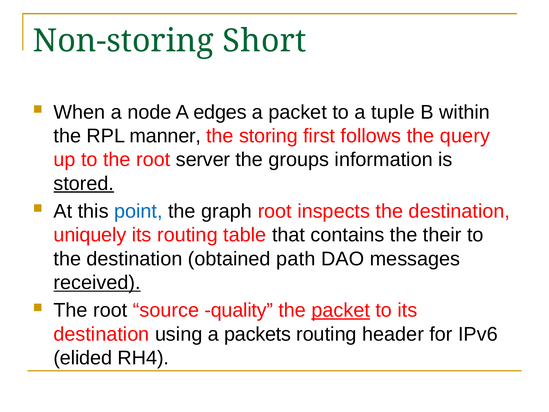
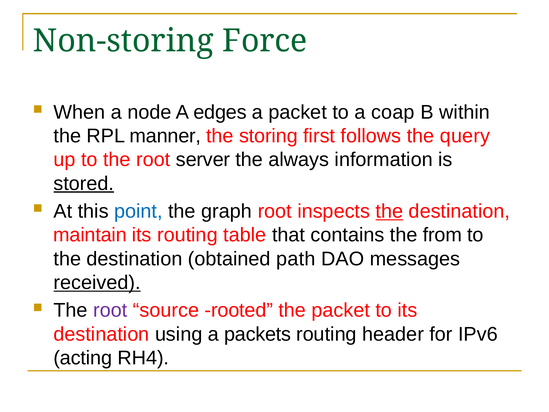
Short: Short -> Force
tuple: tuple -> coap
groups: groups -> always
the at (389, 211) underline: none -> present
uniquely: uniquely -> maintain
their: their -> from
root at (110, 310) colour: black -> purple
quality: quality -> rooted
packet at (341, 310) underline: present -> none
elided: elided -> acting
